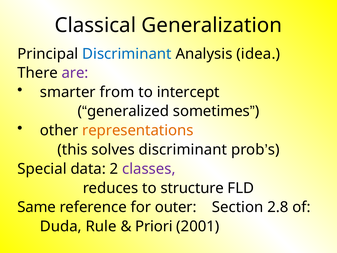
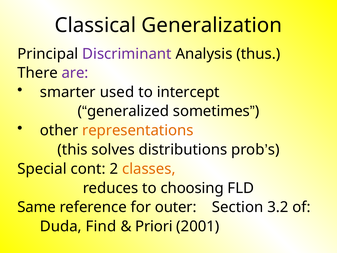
Discriminant at (127, 54) colour: blue -> purple
idea: idea -> thus
from: from -> used
solves discriminant: discriminant -> distributions
data: data -> cont
classes colour: purple -> orange
structure: structure -> choosing
2.8: 2.8 -> 3.2
Rule: Rule -> Find
